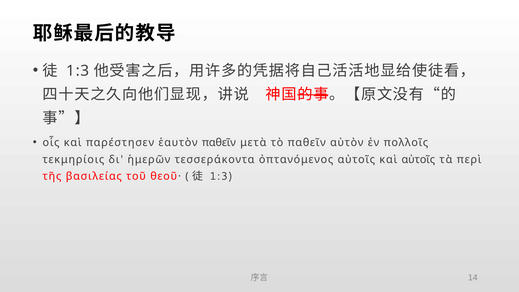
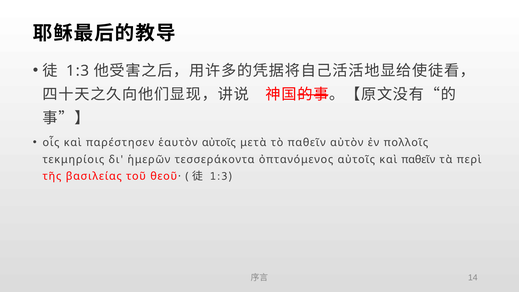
ἑαυτὸν παθεῖν: παθεῖν -> αὐτοῖς
καὶ αὐτοῖς: αὐτοῖς -> παθεῖν
